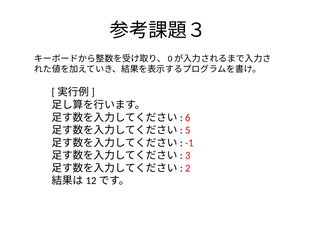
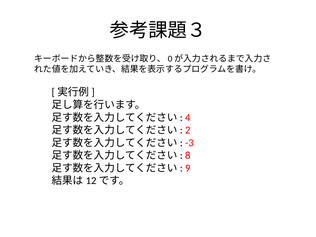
6: 6 -> 4
5: 5 -> 2
-1: -1 -> -3
3: 3 -> 8
2: 2 -> 9
